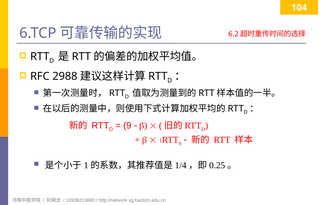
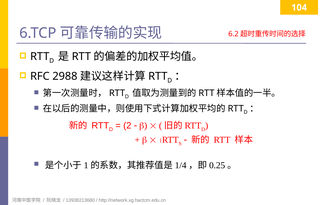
9: 9 -> 2
